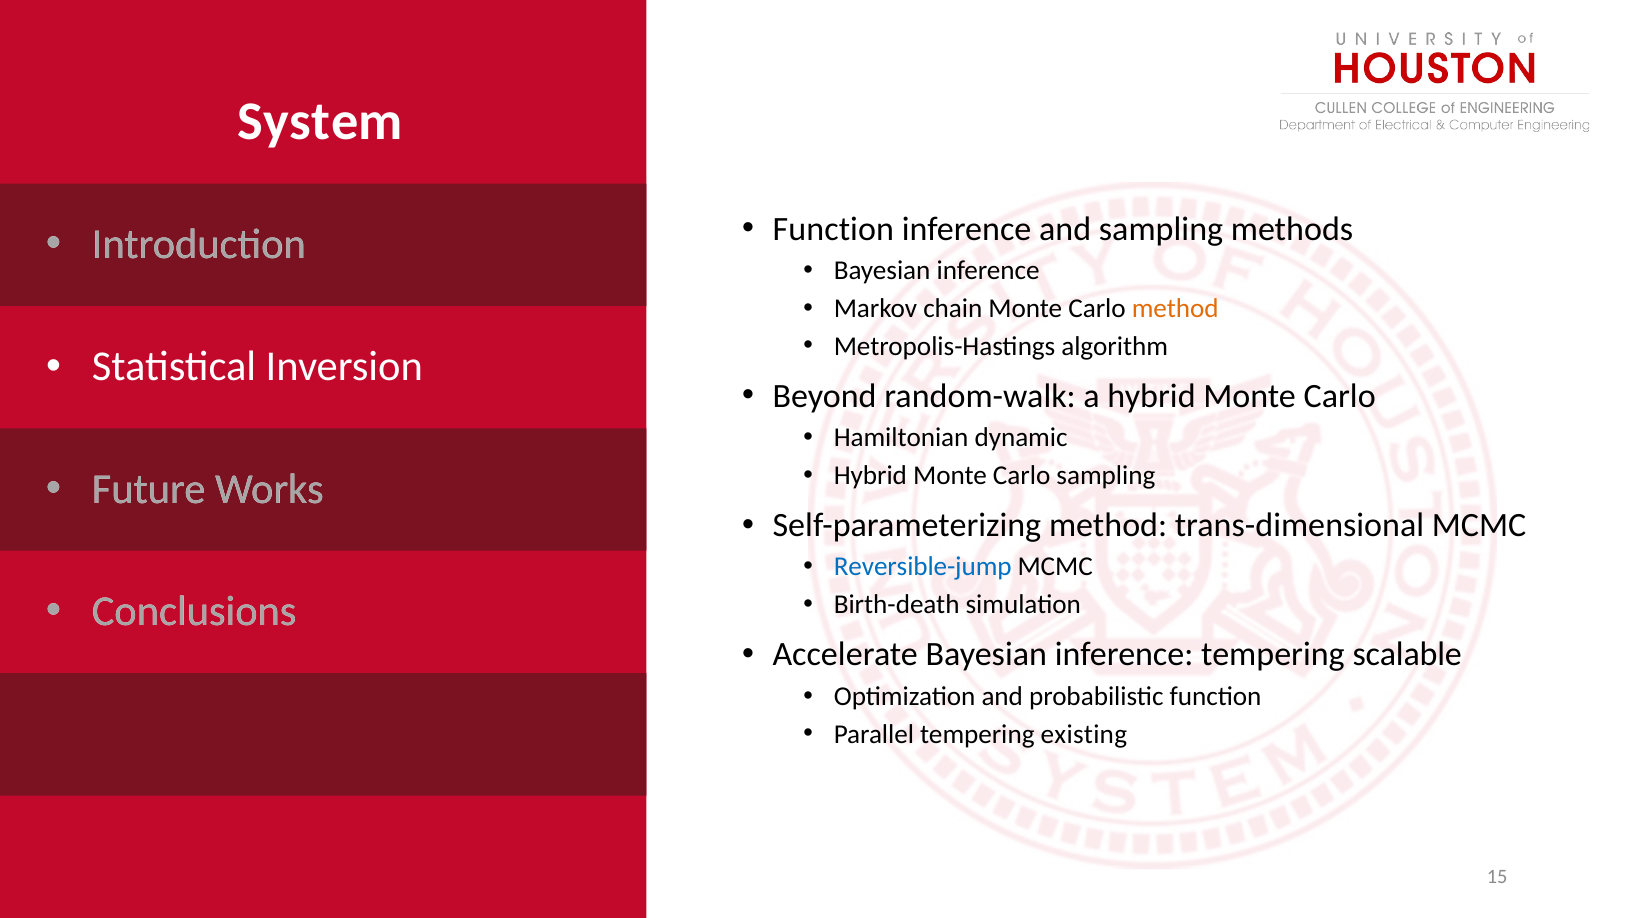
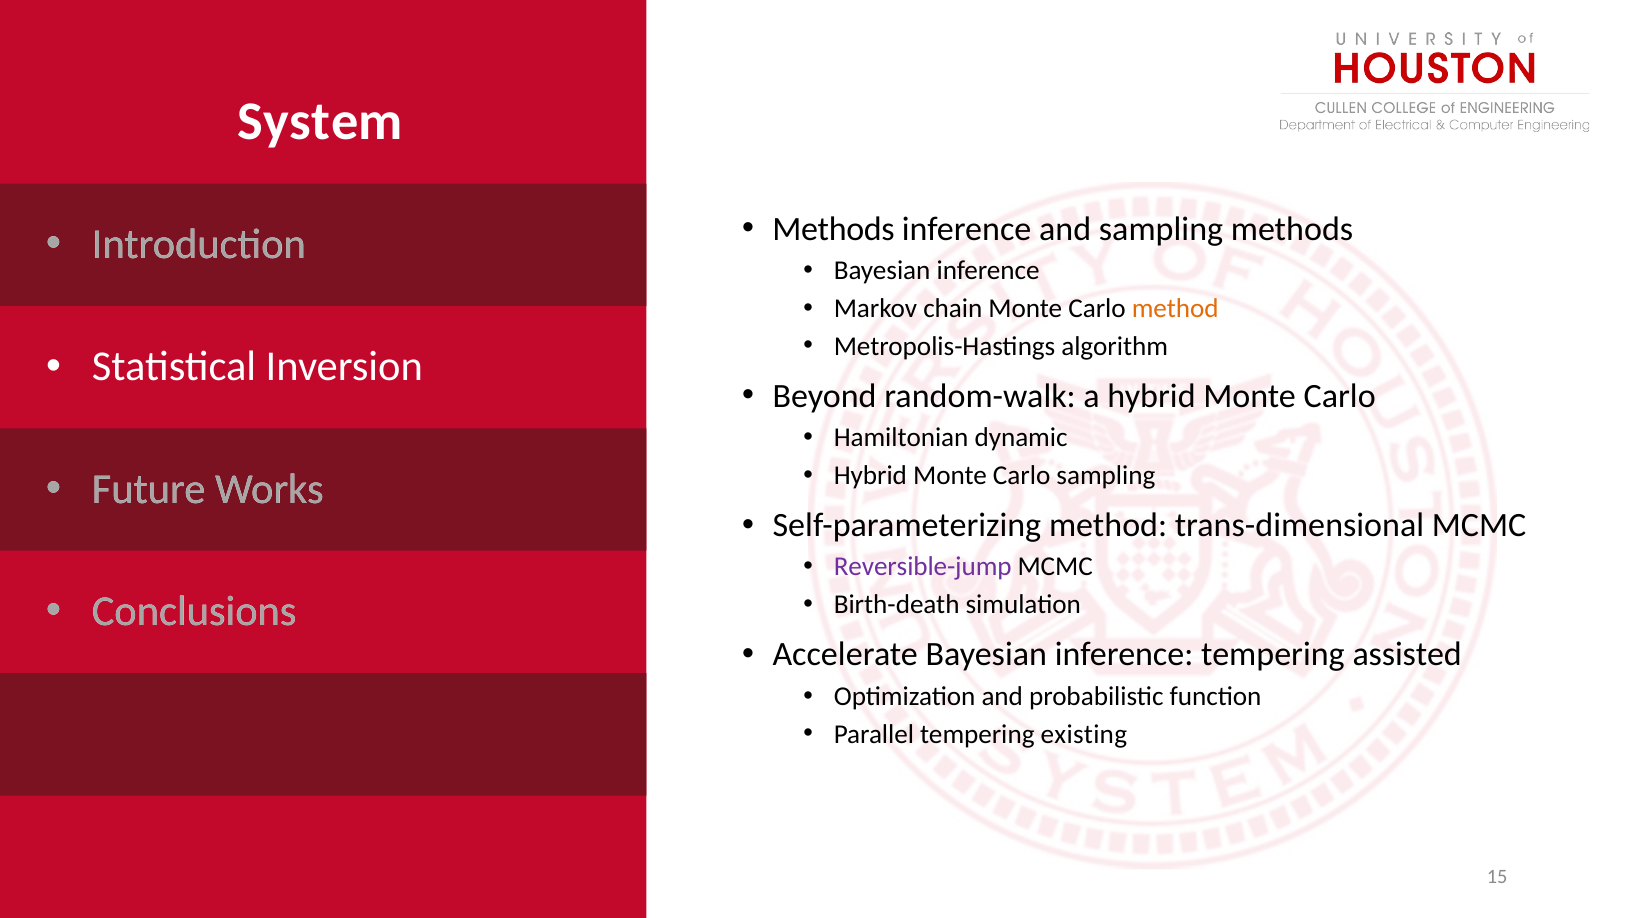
Function at (833, 229): Function -> Methods
Reversible-jump colour: blue -> purple
scalable: scalable -> assisted
